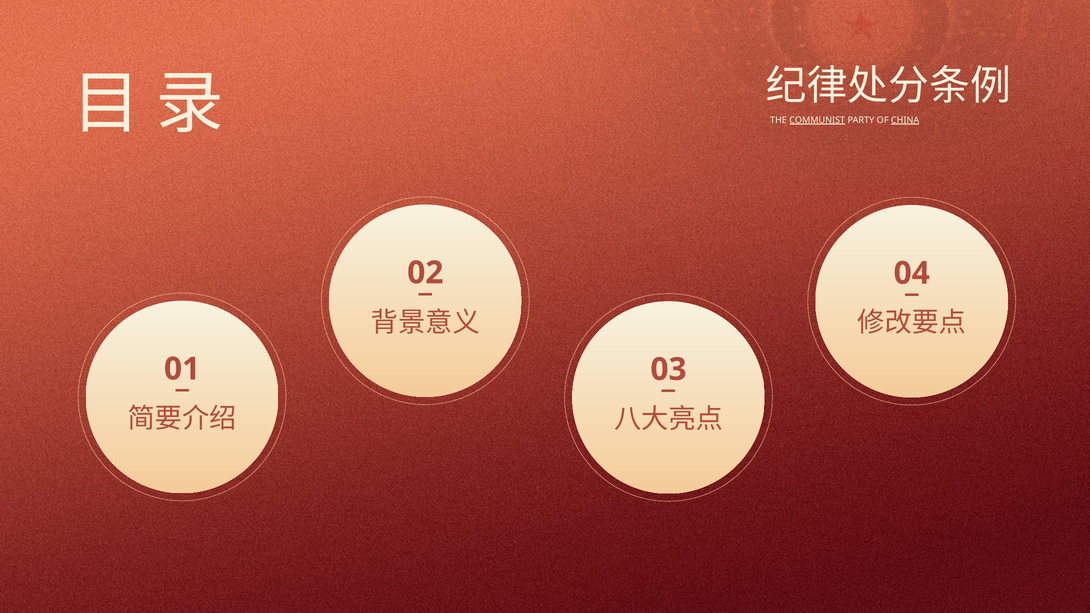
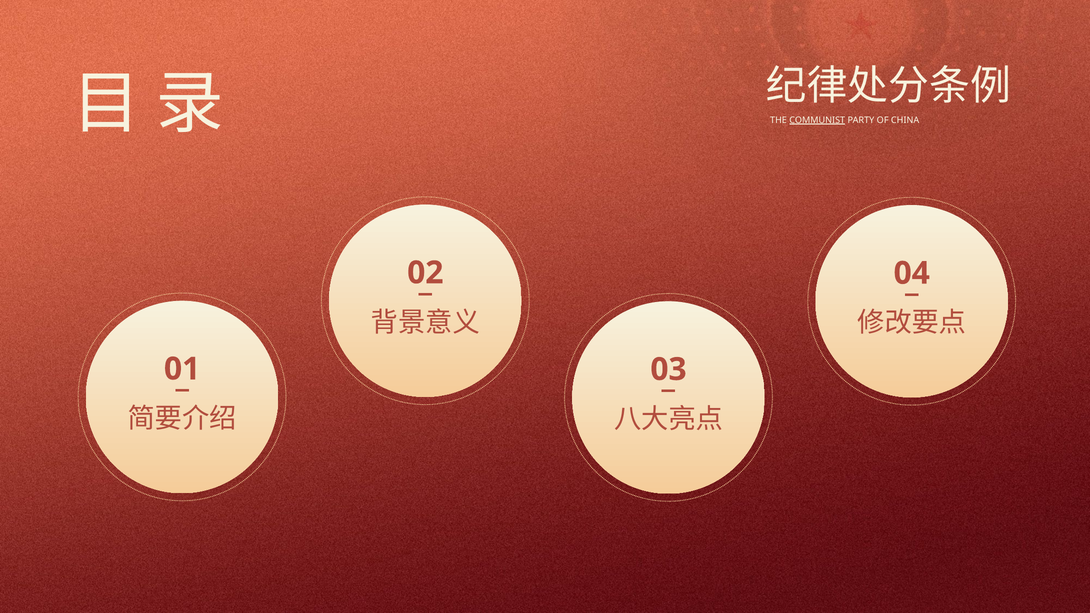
CHINA underline: present -> none
